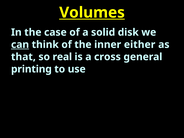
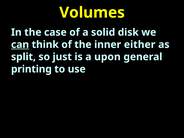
Volumes underline: present -> none
that: that -> split
real: real -> just
cross: cross -> upon
